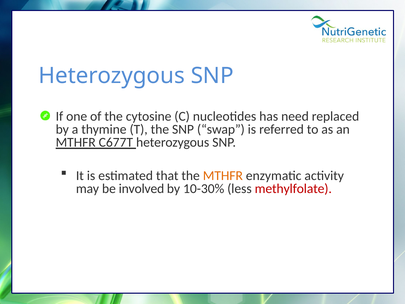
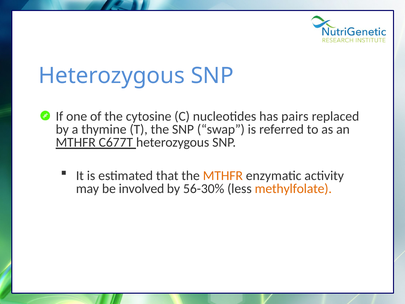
need: need -> pairs
10-30%: 10-30% -> 56-30%
methylfolate colour: red -> orange
